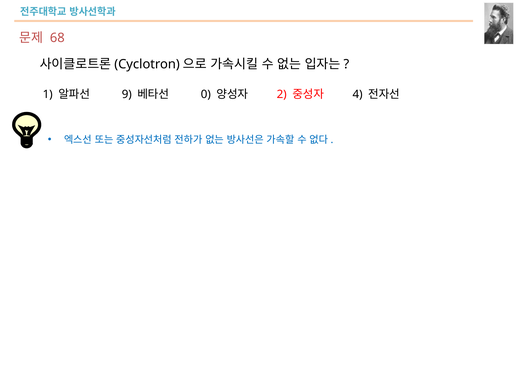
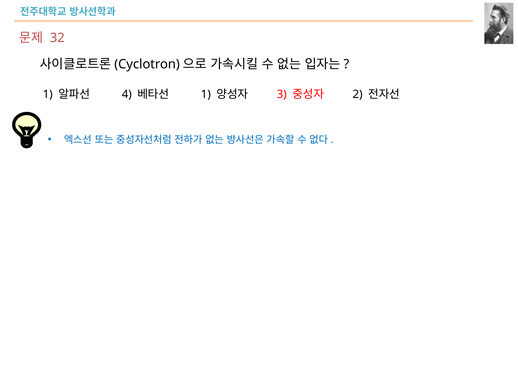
68: 68 -> 32
9: 9 -> 4
0 at (206, 94): 0 -> 1
2: 2 -> 3
4: 4 -> 2
